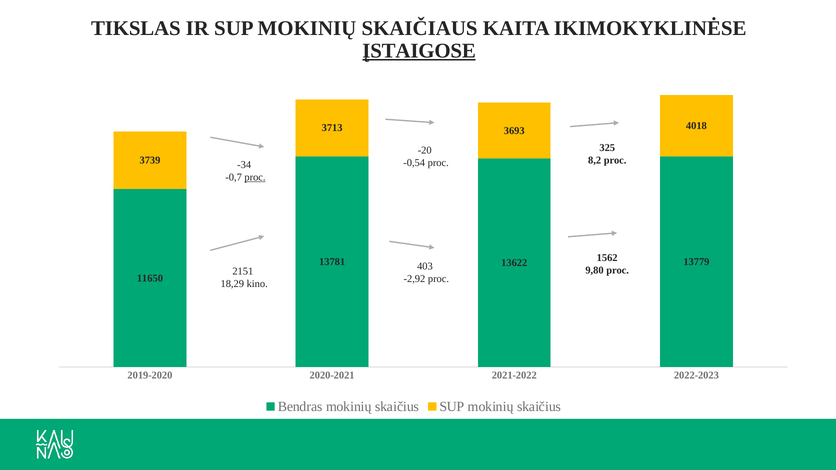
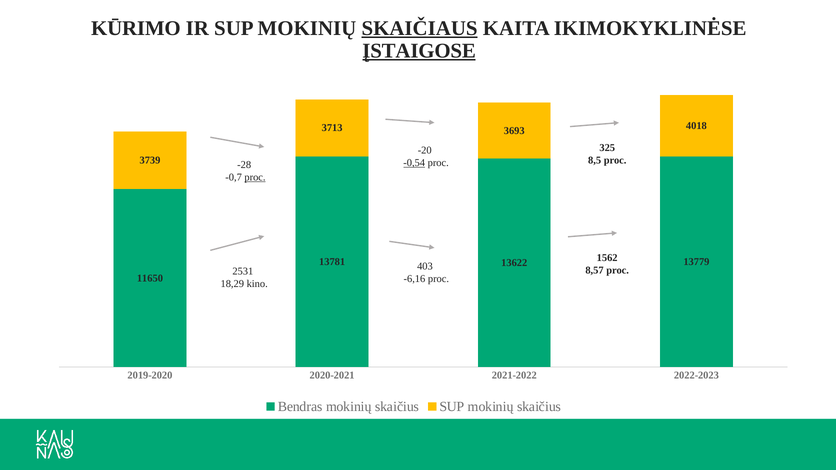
TIKSLAS: TIKSLAS -> KŪRIMO
SKAIČIAUS underline: none -> present
8,2: 8,2 -> 8,5
-0,54 underline: none -> present
-34: -34 -> -28
9,80: 9,80 -> 8,57
2151: 2151 -> 2531
-2,92: -2,92 -> -6,16
